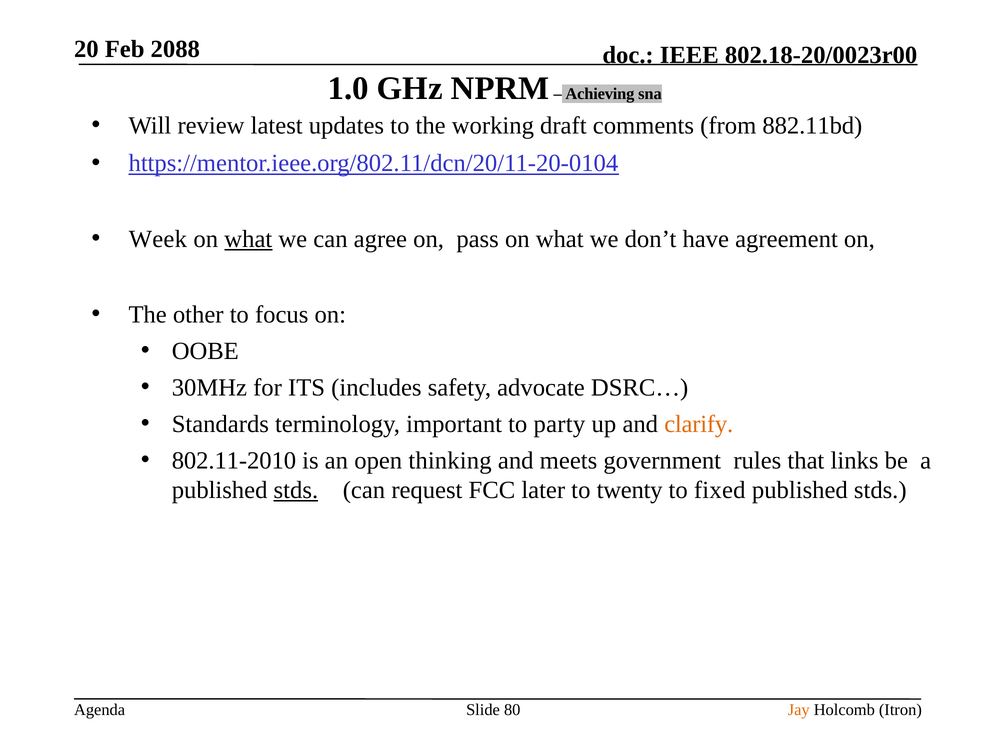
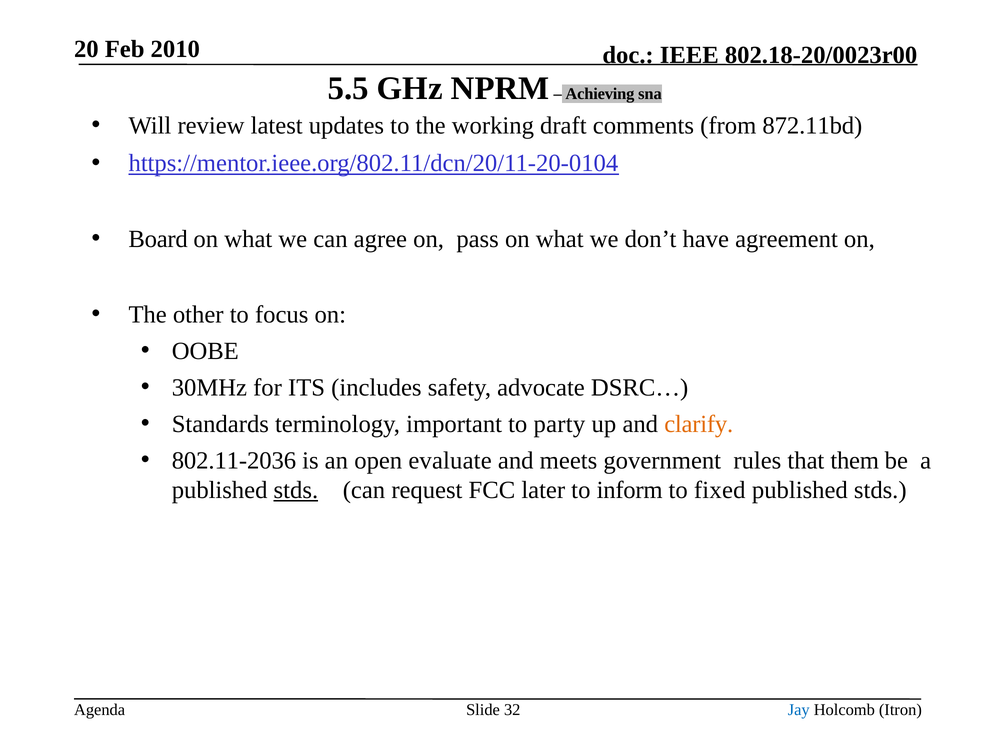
2088: 2088 -> 2010
1.0: 1.0 -> 5.5
882.11bd: 882.11bd -> 872.11bd
Week: Week -> Board
what at (248, 239) underline: present -> none
802.11-2010: 802.11-2010 -> 802.11-2036
thinking: thinking -> evaluate
links: links -> them
twenty: twenty -> inform
80: 80 -> 32
Jay colour: orange -> blue
